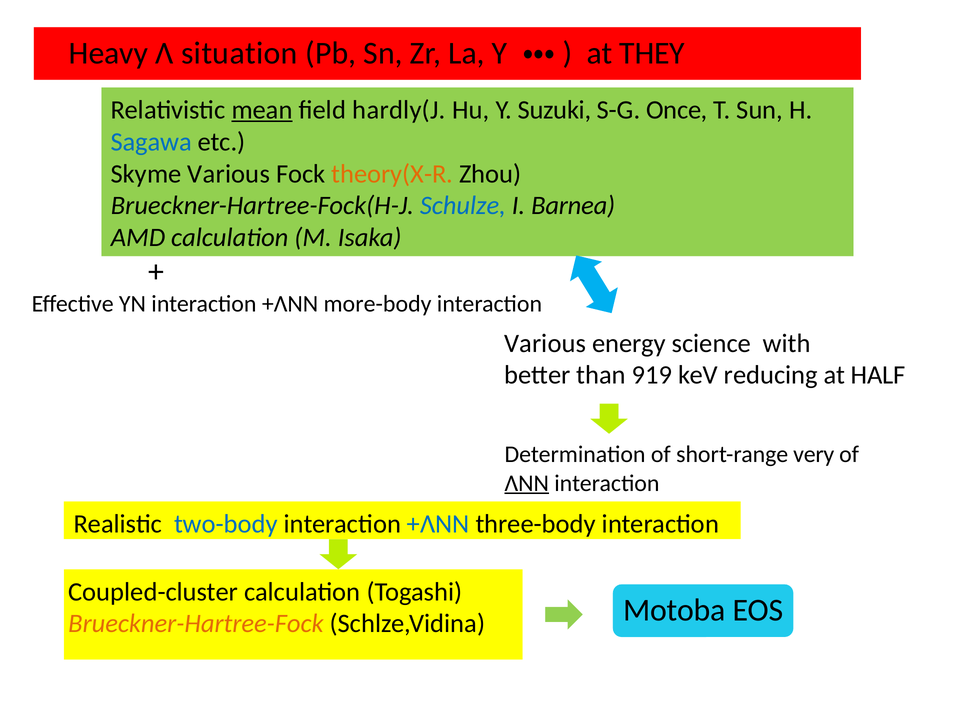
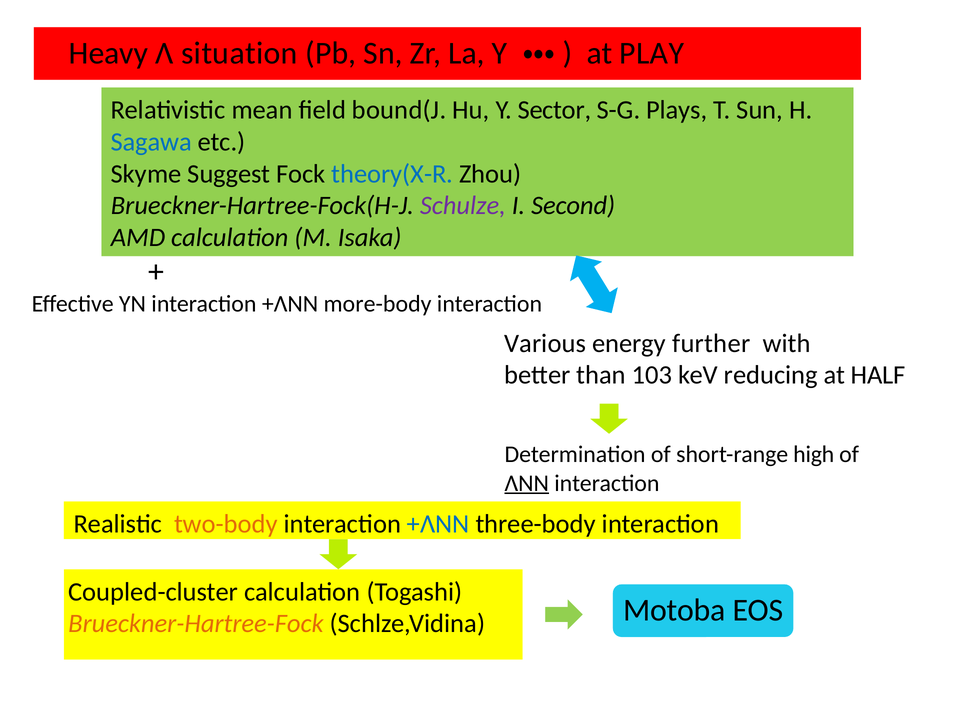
THEY: THEY -> PLAY
mean underline: present -> none
hardly(J: hardly(J -> bound(J
Suzuki: Suzuki -> Sector
Once: Once -> Plays
Skyme Various: Various -> Suggest
theory(X-R colour: orange -> blue
Schulze colour: blue -> purple
Barnea: Barnea -> Second
science: science -> further
919: 919 -> 103
very: very -> high
two-body colour: blue -> orange
